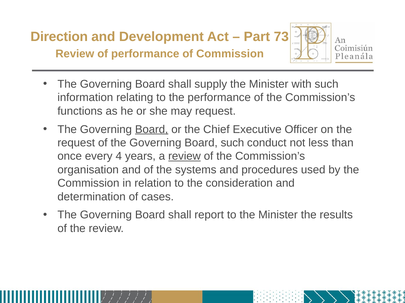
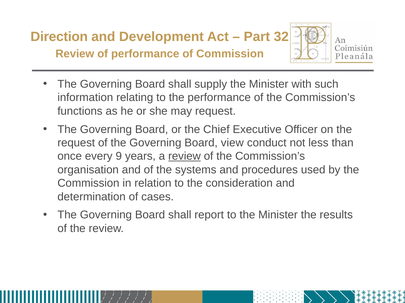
73: 73 -> 32
Board at (152, 130) underline: present -> none
Board such: such -> view
4: 4 -> 9
